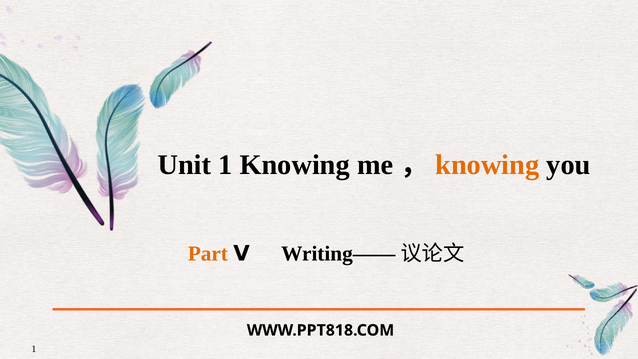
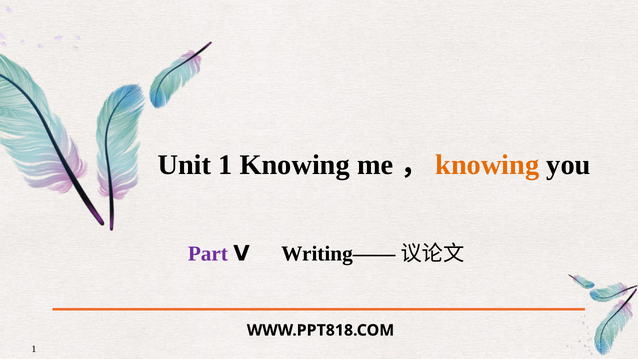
Part colour: orange -> purple
